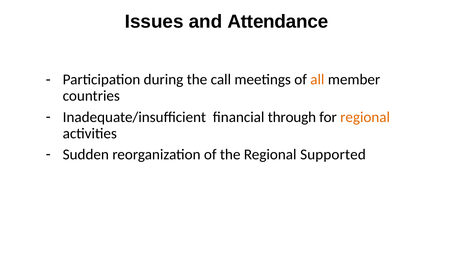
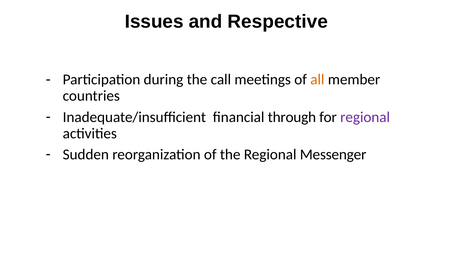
Attendance: Attendance -> Respective
regional at (365, 117) colour: orange -> purple
Supported: Supported -> Messenger
